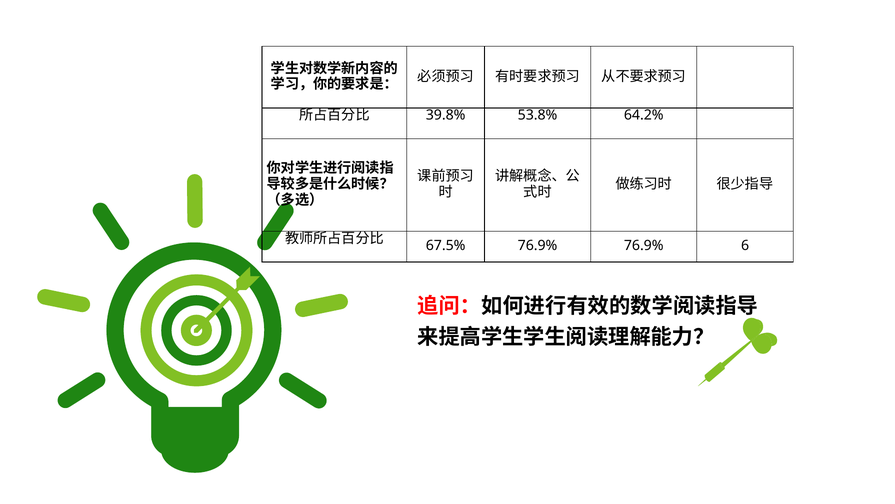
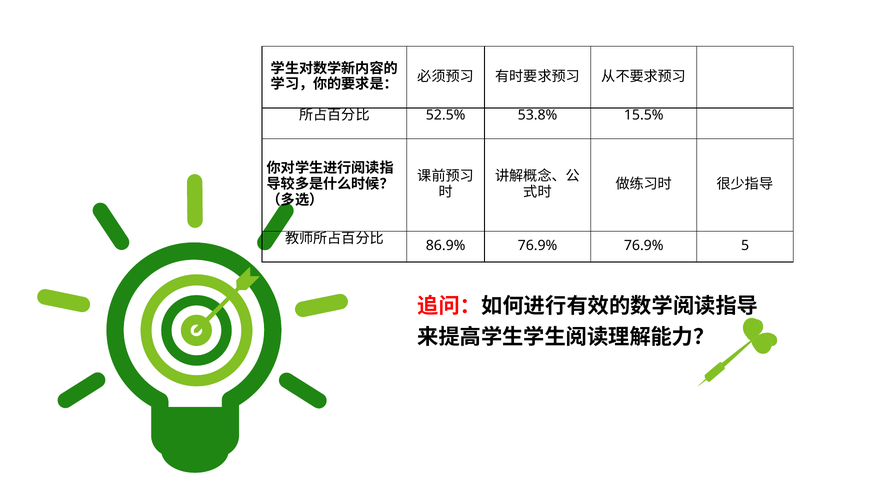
39.8%: 39.8% -> 52.5%
64.2%: 64.2% -> 15.5%
67.5%: 67.5% -> 86.9%
6: 6 -> 5
